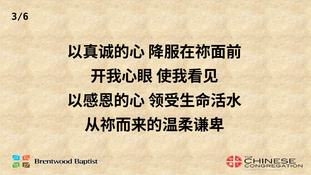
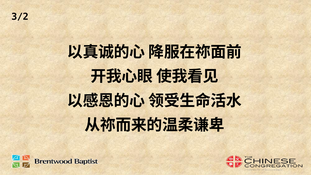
3/6: 3/6 -> 3/2
